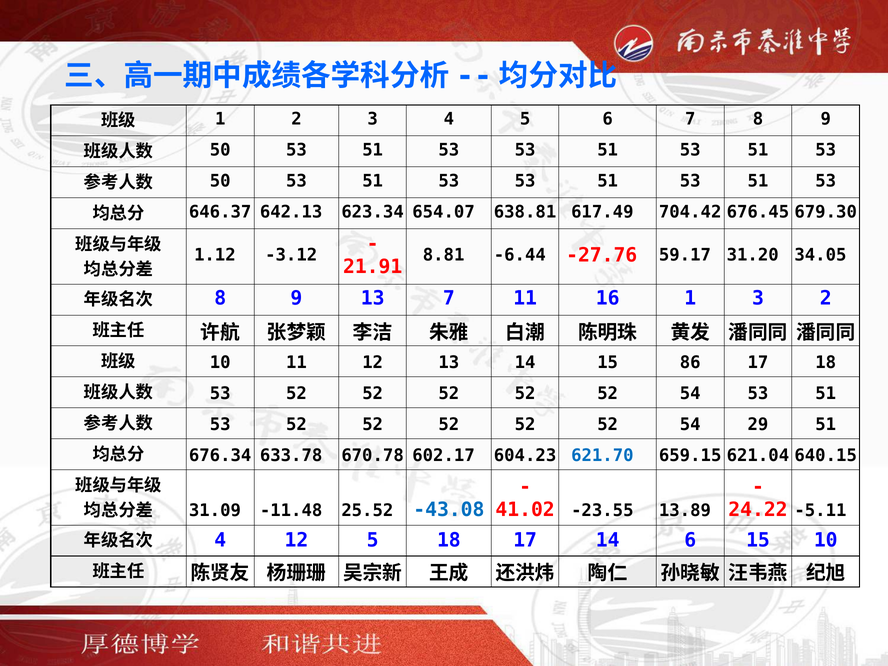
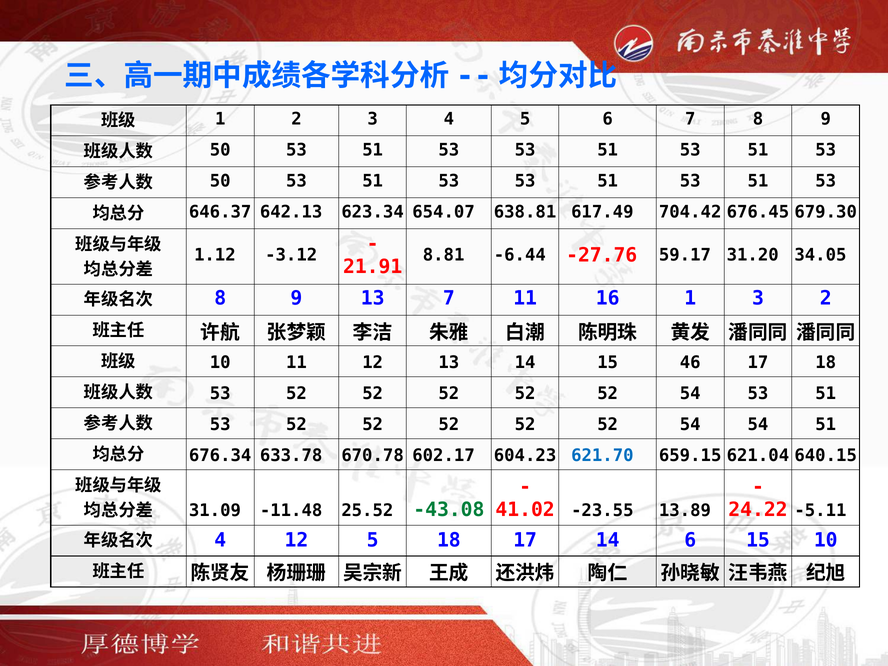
86: 86 -> 46
54 29: 29 -> 54
-43.08 colour: blue -> green
